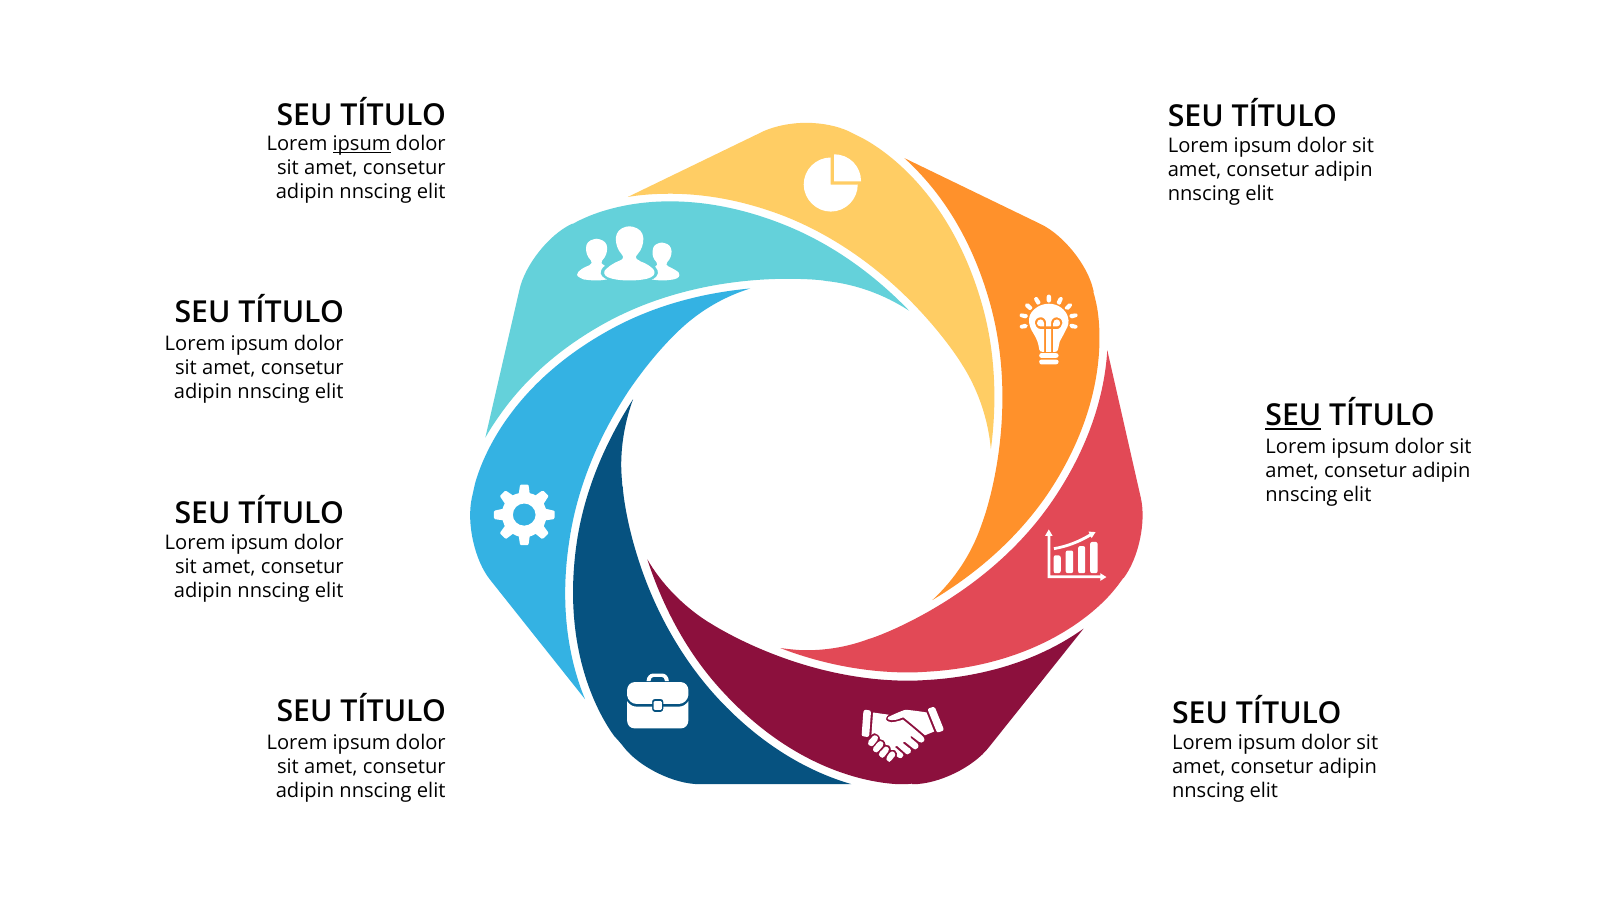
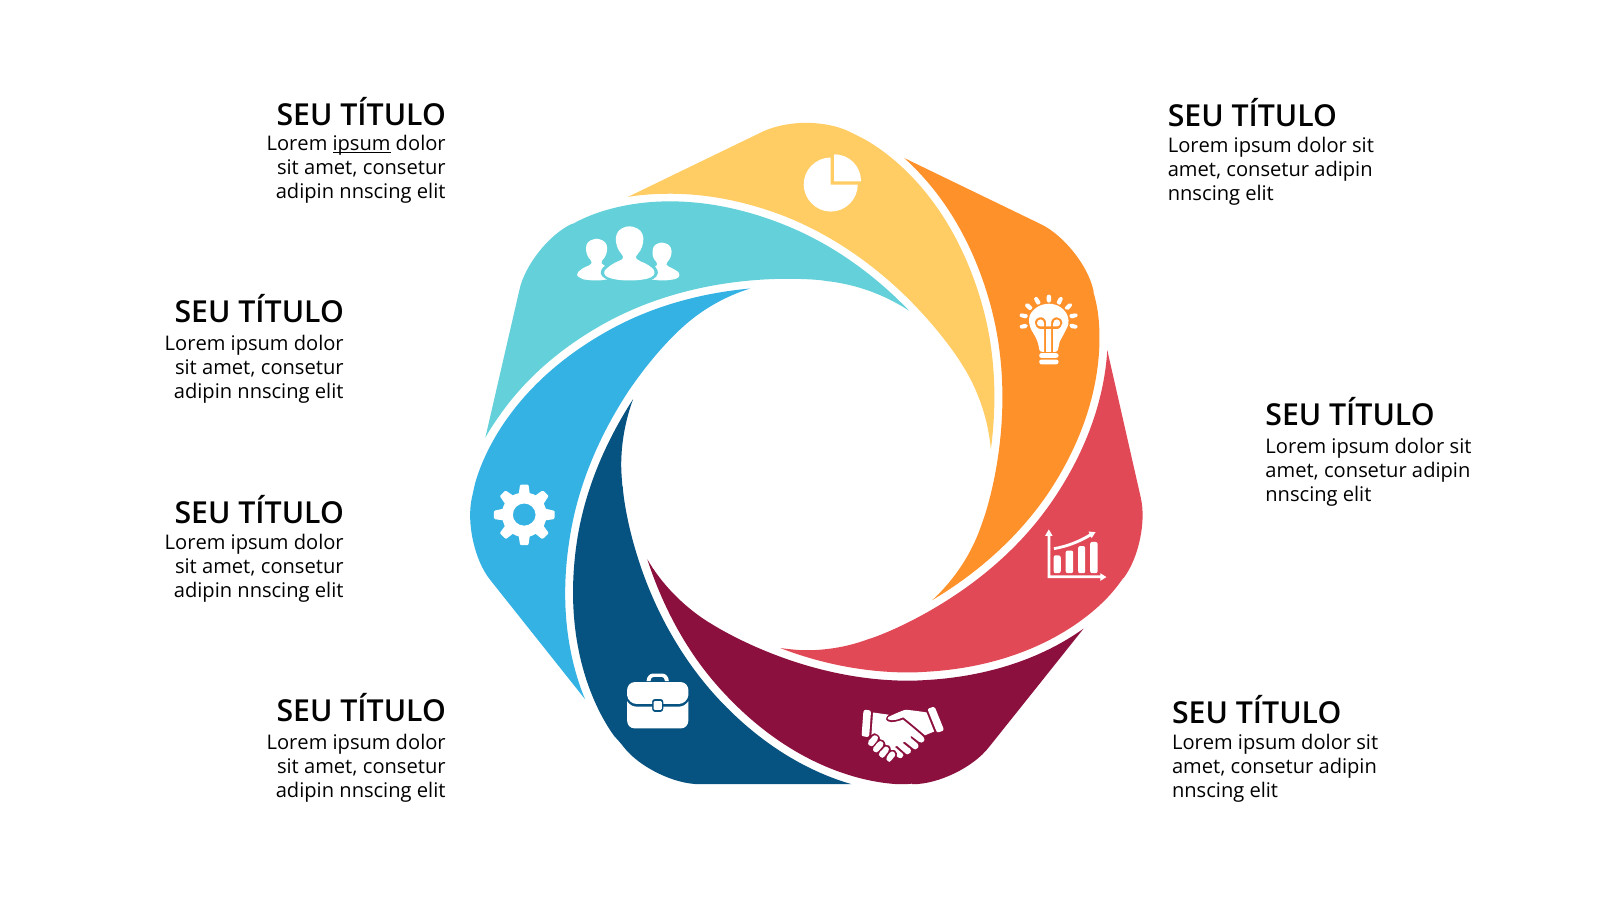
SEU at (1293, 416) underline: present -> none
